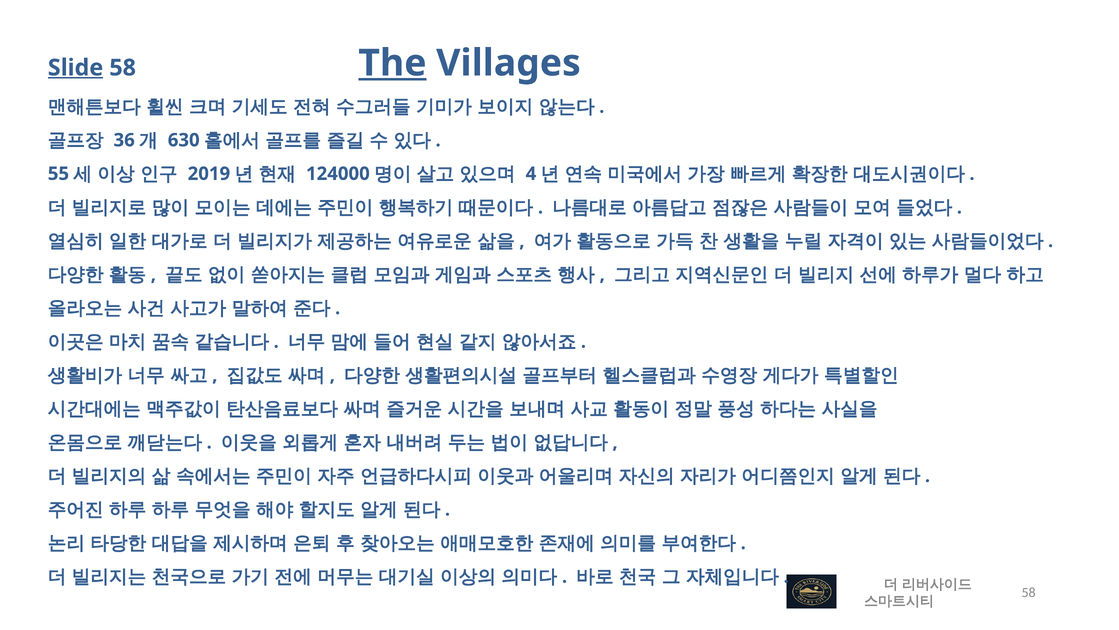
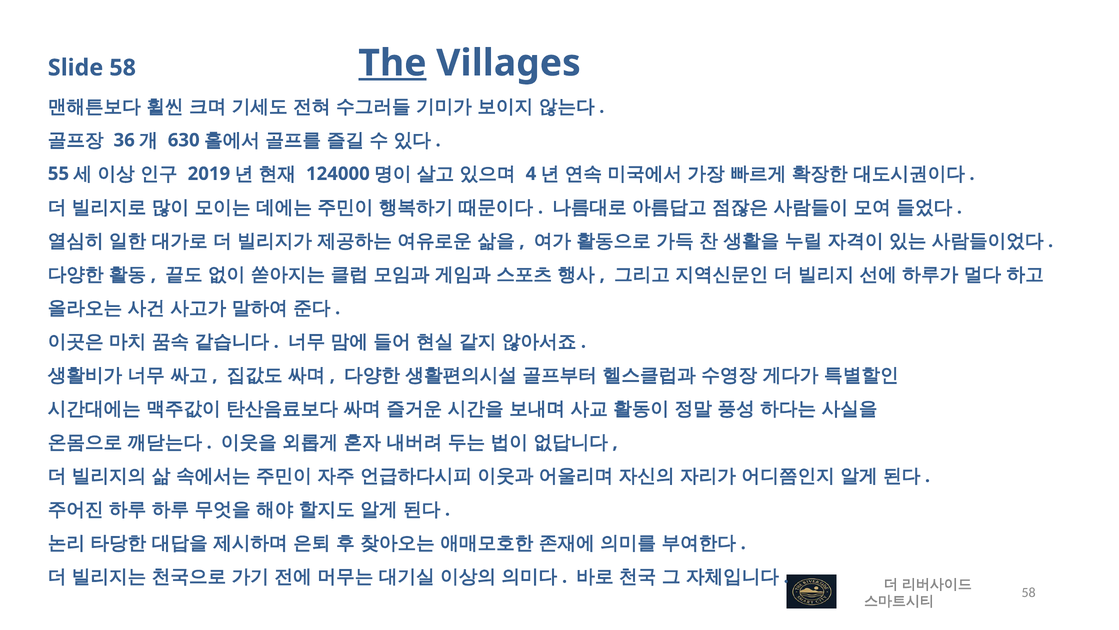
Slide underline: present -> none
